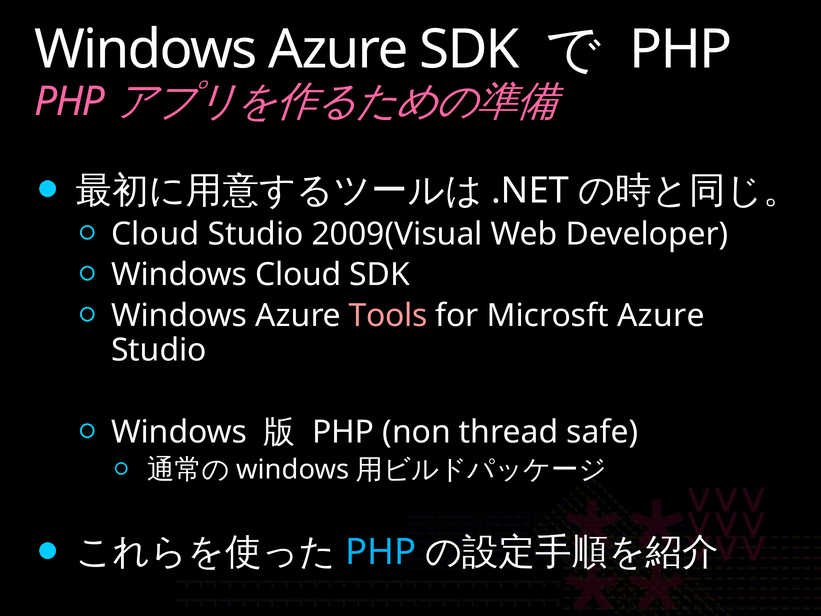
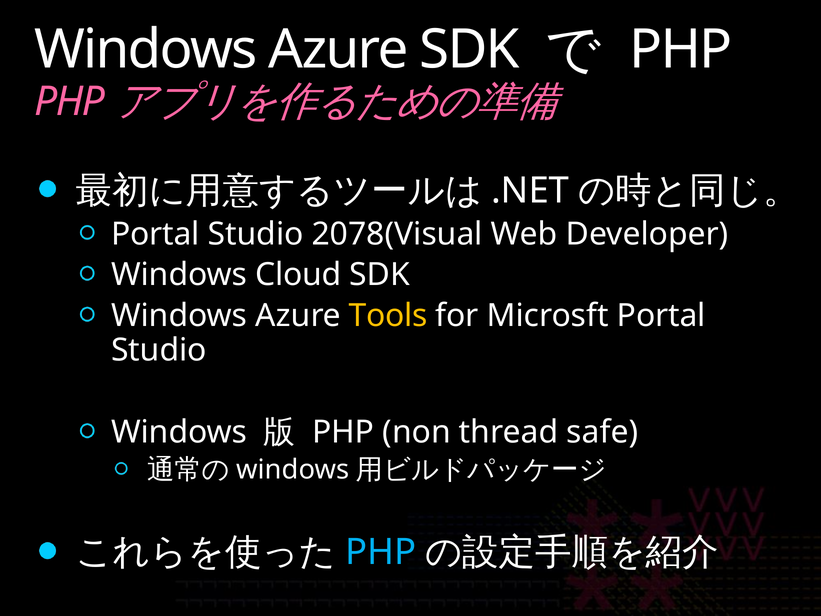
Cloud at (155, 234): Cloud -> Portal
2009(Visual: 2009(Visual -> 2078(Visual
Tools colour: pink -> yellow
Microsft Azure: Azure -> Portal
